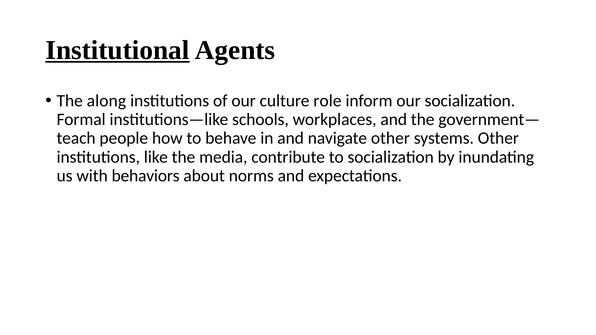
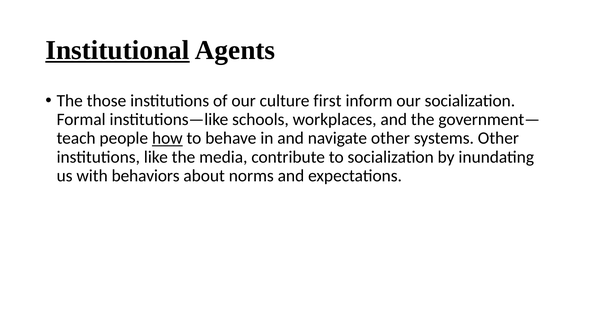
along: along -> those
role: role -> first
how underline: none -> present
